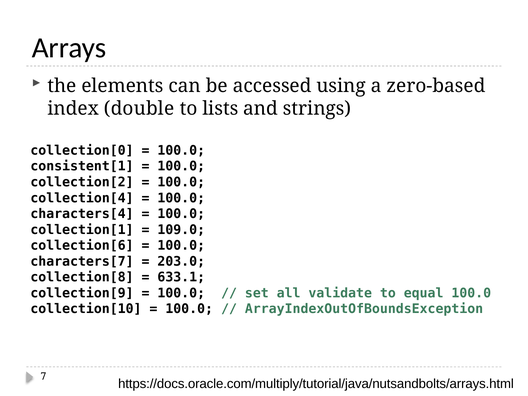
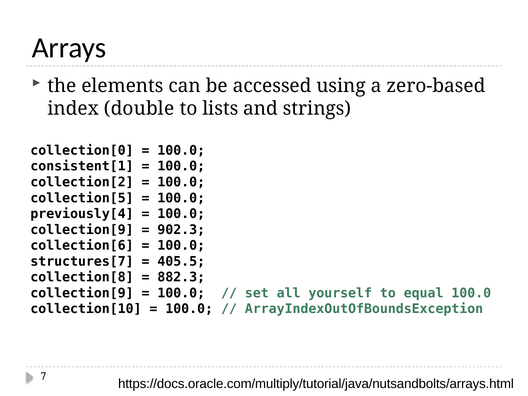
collection[4: collection[4 -> collection[5
characters[4: characters[4 -> previously[4
collection[1 at (82, 230): collection[1 -> collection[9
109.0: 109.0 -> 902.3
characters[7: characters[7 -> structures[7
203.0: 203.0 -> 405.5
633.1: 633.1 -> 882.3
validate: validate -> yourself
